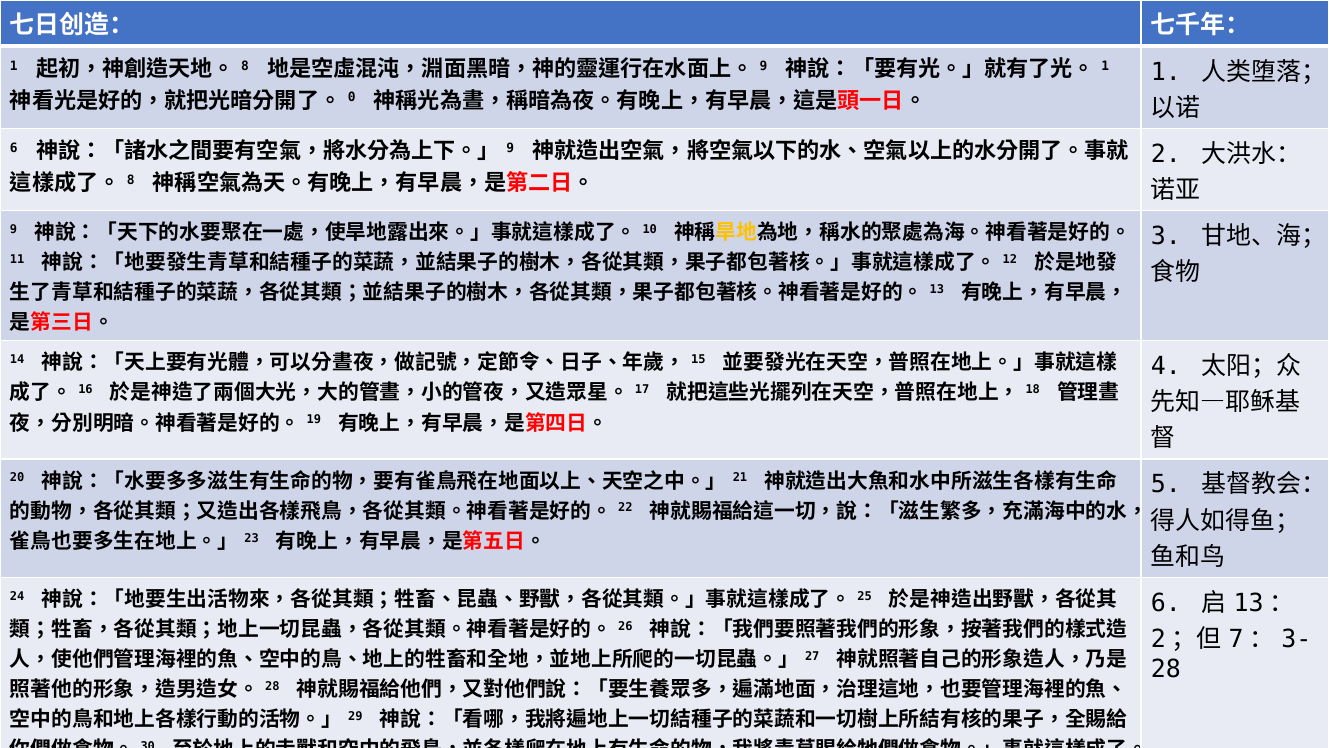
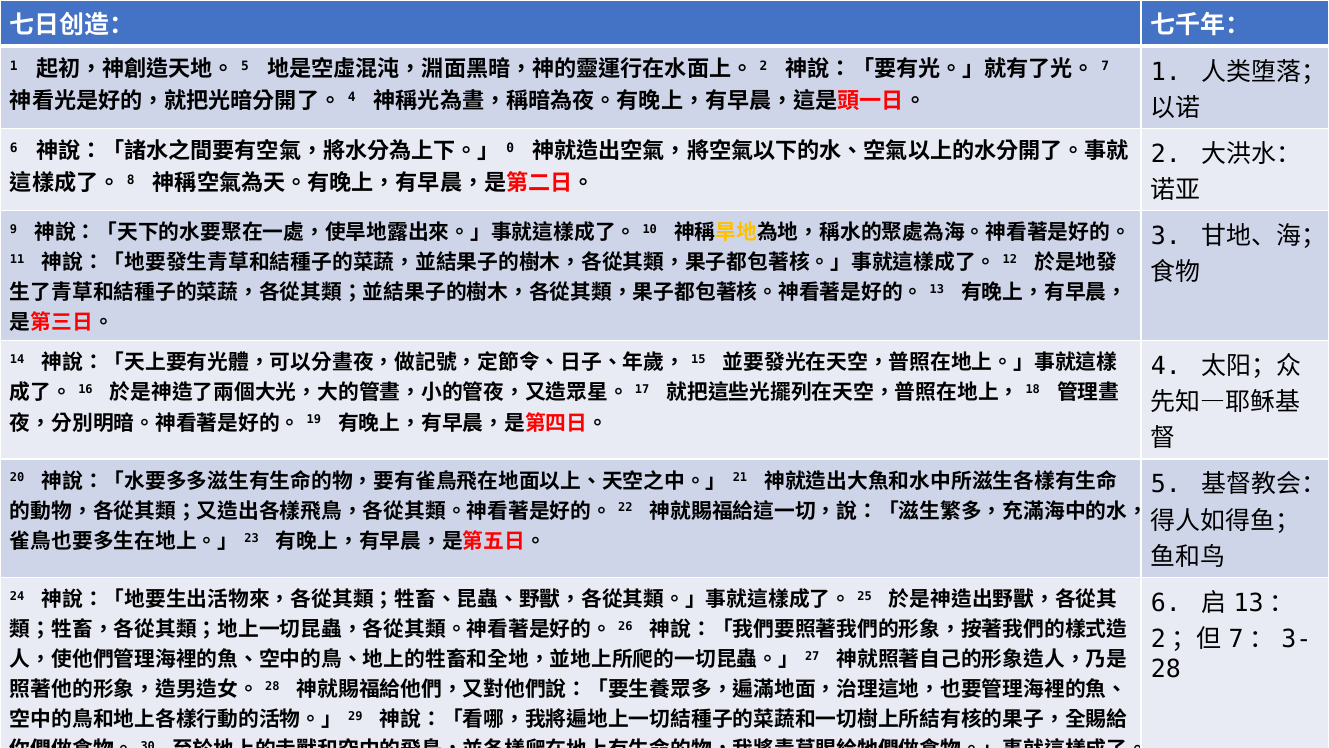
8 at (245, 66): 8 -> 5
9 at (764, 66): 9 -> 2
1 at (1105, 66): 1 -> 7
0 at (352, 98): 0 -> 4
9 at (510, 148): 9 -> 0
